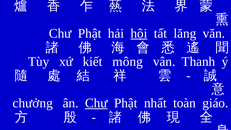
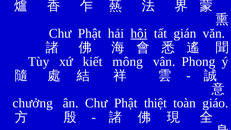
lăng: lăng -> gián
Thanh: Thanh -> Phong
Chư at (96, 103) underline: present -> none
nhất: nhất -> thiệt
